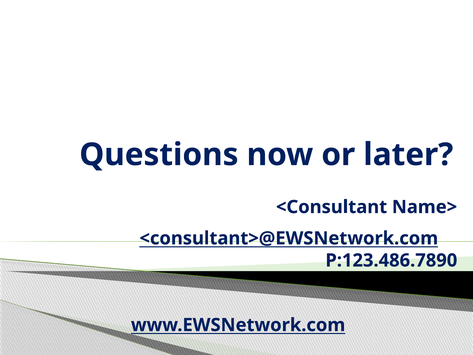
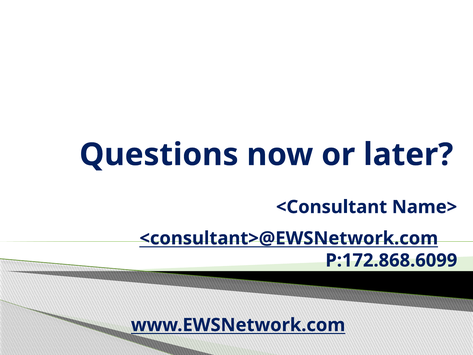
P:123.486.7890: P:123.486.7890 -> P:172.868.6099
